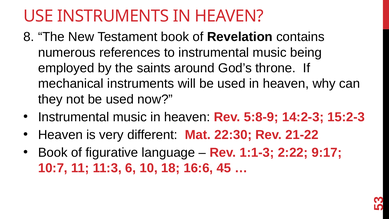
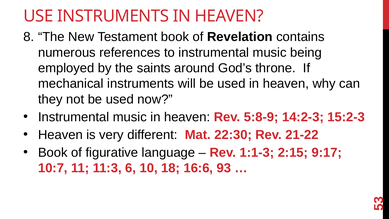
2:22: 2:22 -> 2:15
45: 45 -> 93
